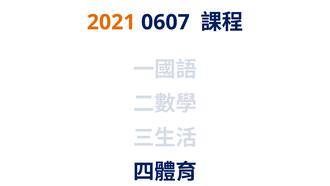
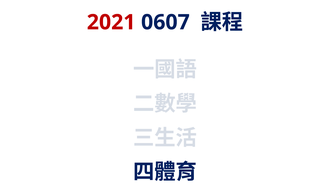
2021 colour: orange -> red
